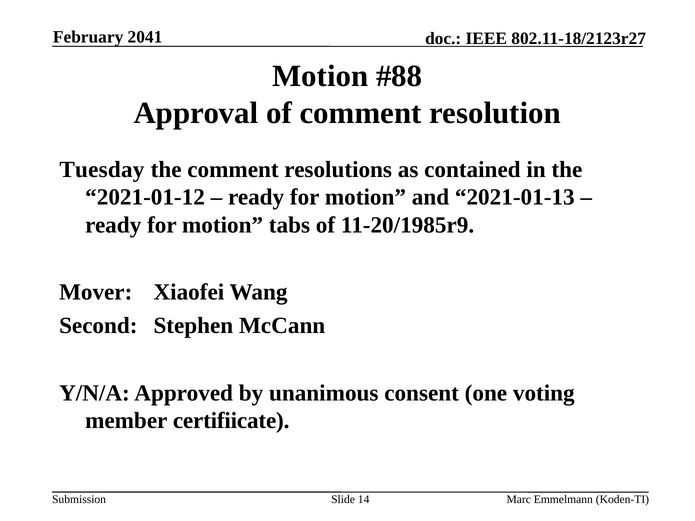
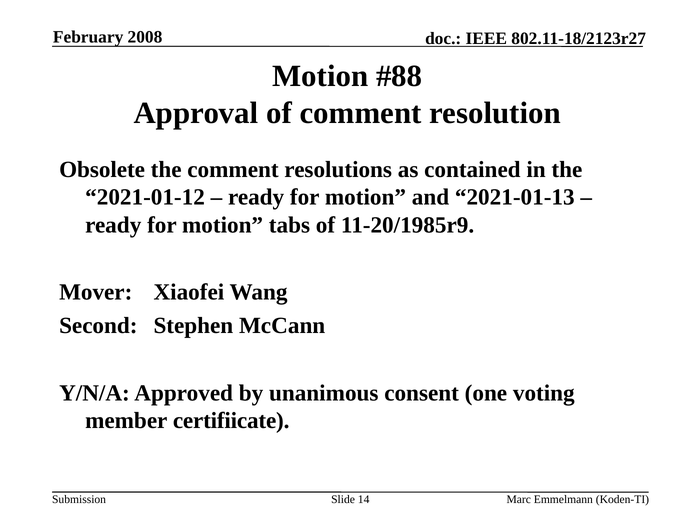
2041: 2041 -> 2008
Tuesday: Tuesday -> Obsolete
